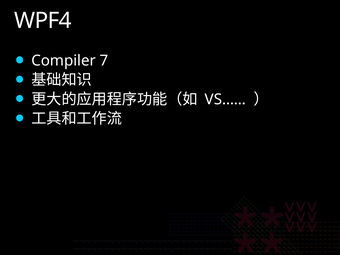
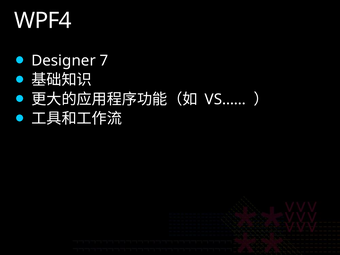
Compiler: Compiler -> Designer
